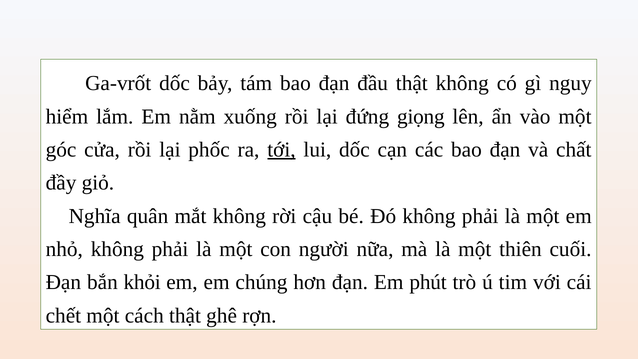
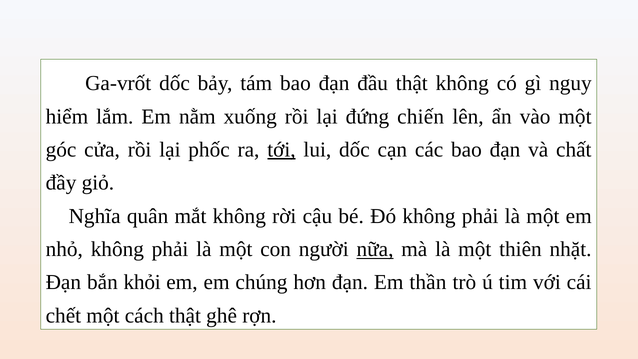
giọng: giọng -> chiến
nữa underline: none -> present
cuối: cuối -> nhặt
phút: phút -> thần
